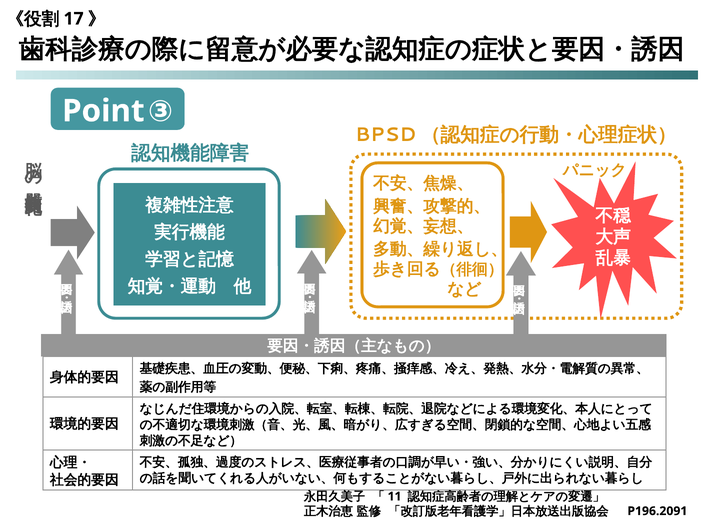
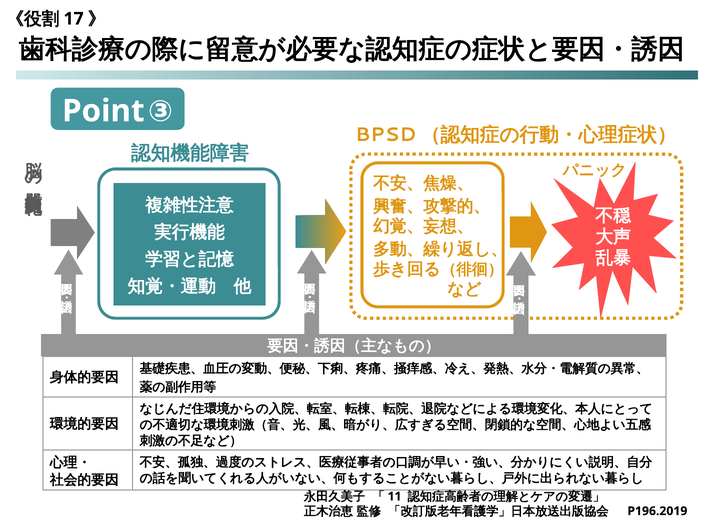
P196.2091: P196.2091 -> P196.2019
